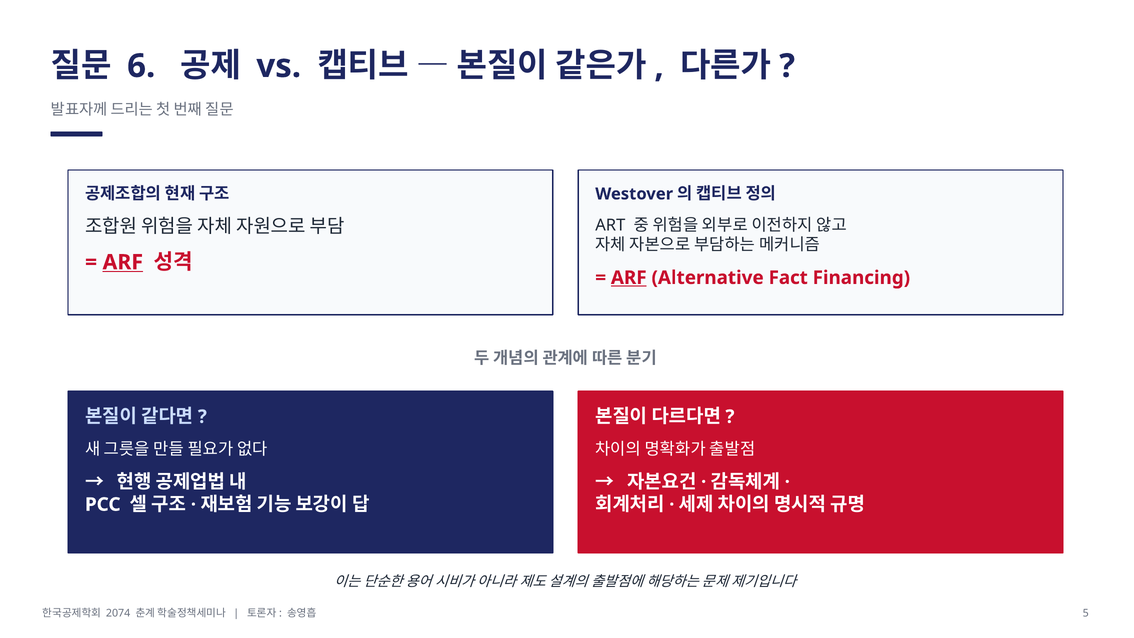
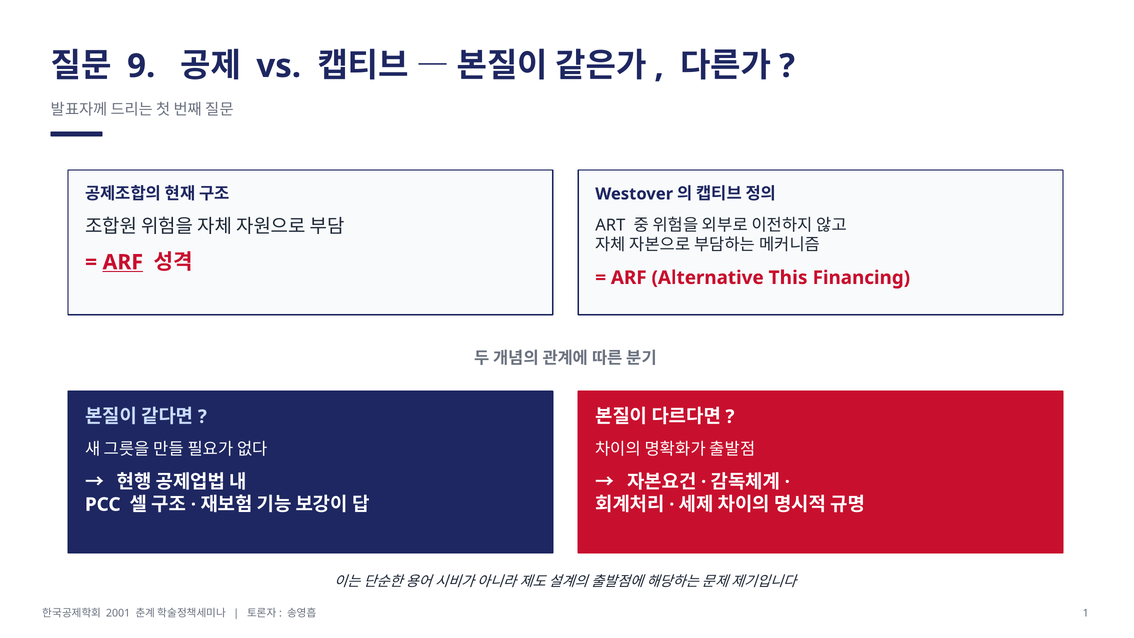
6: 6 -> 9
ARF at (629, 278) underline: present -> none
Fact: Fact -> This
2074: 2074 -> 2001
5: 5 -> 1
